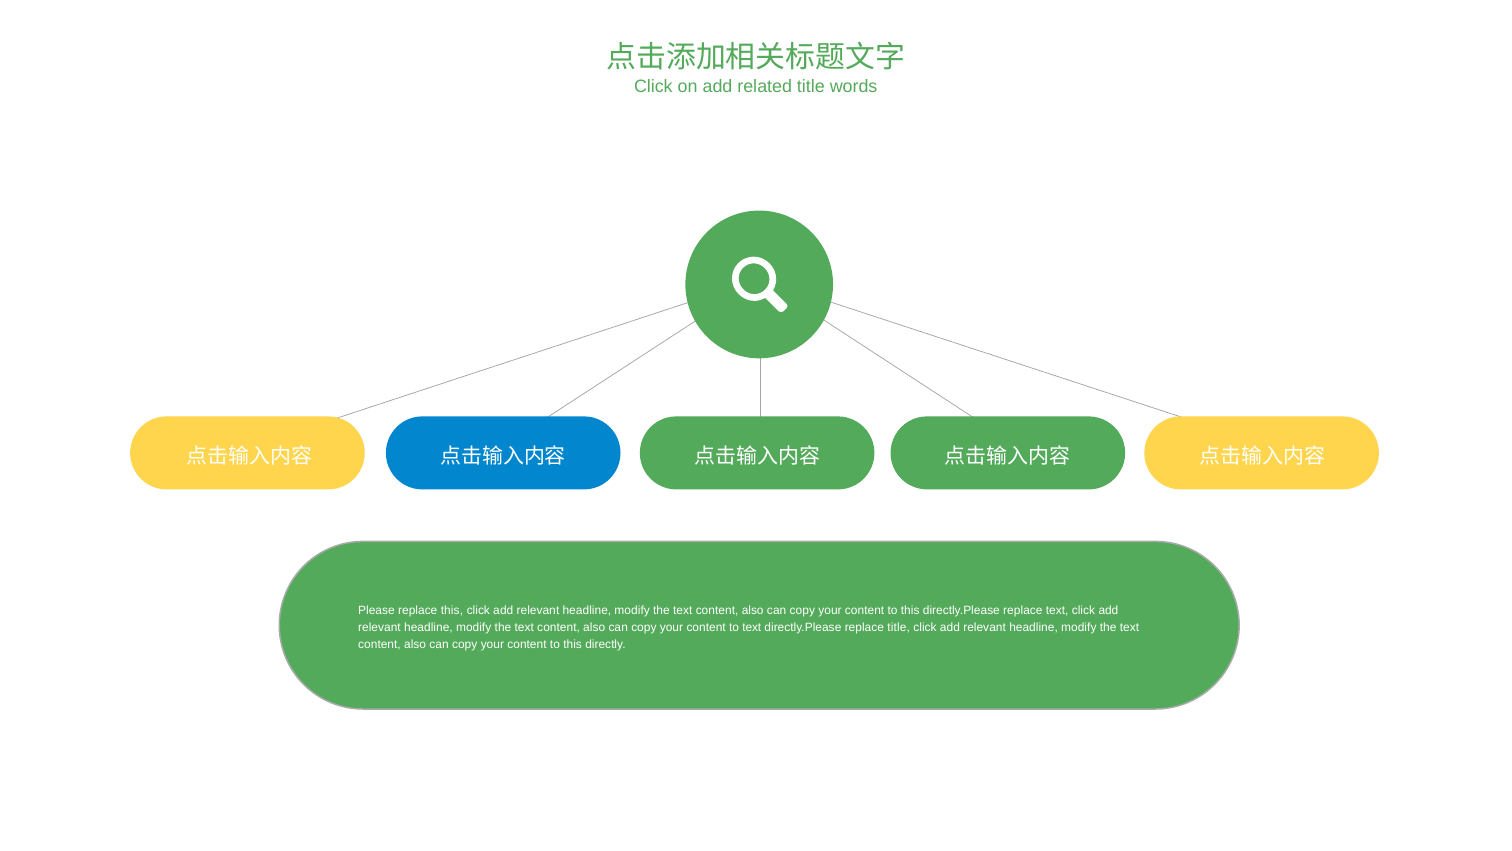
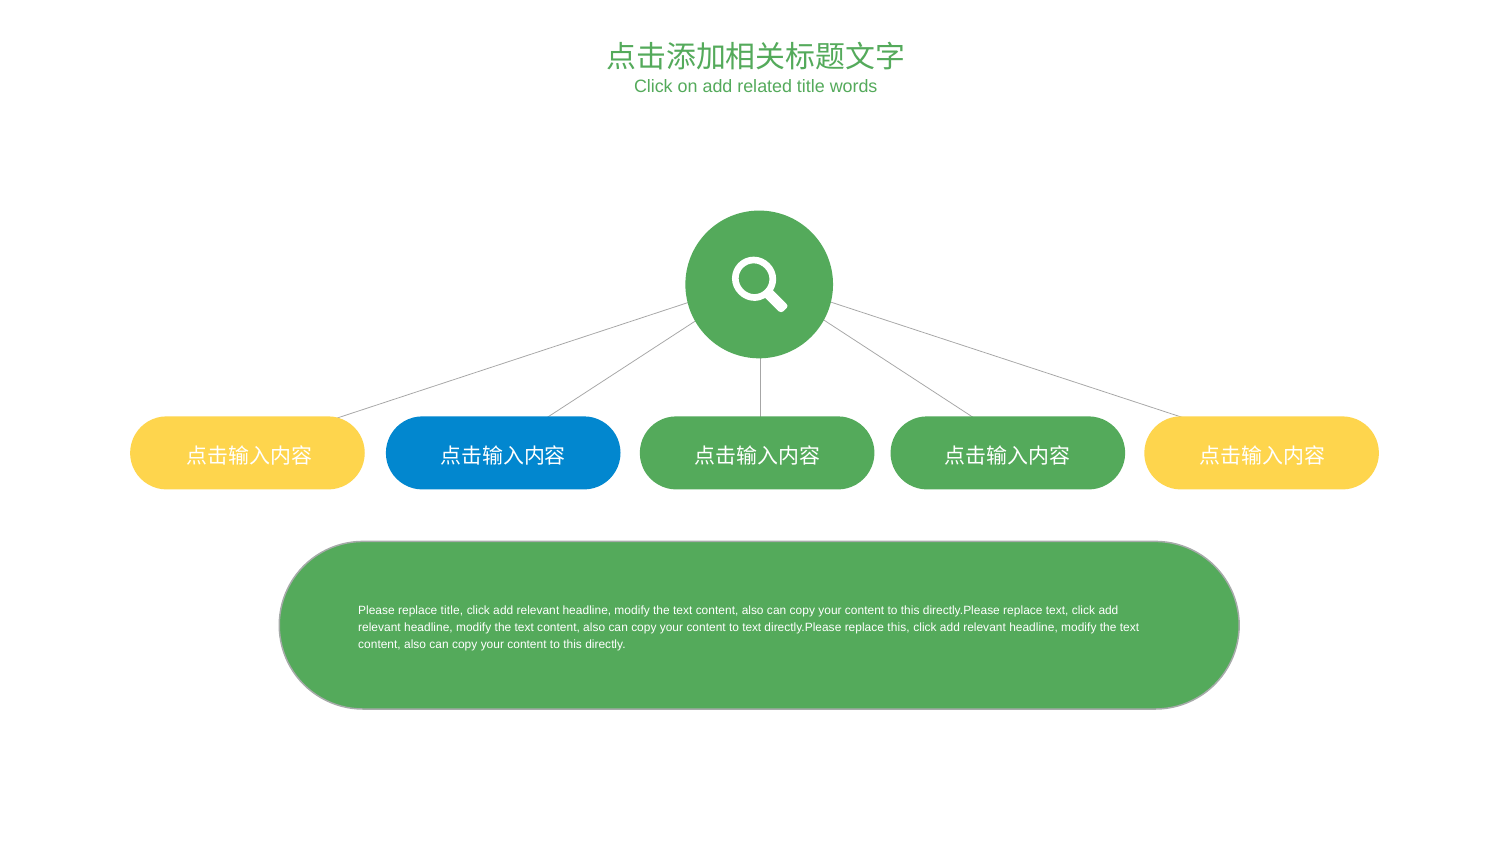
replace this: this -> title
replace title: title -> this
